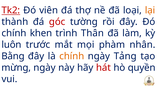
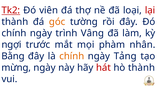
lại colour: orange -> red
góc colour: red -> orange
khen at (41, 33): khen -> ngày
Thân: Thân -> Vâng
luôn: luôn -> ngợi
hò quyền: quyền -> thành
